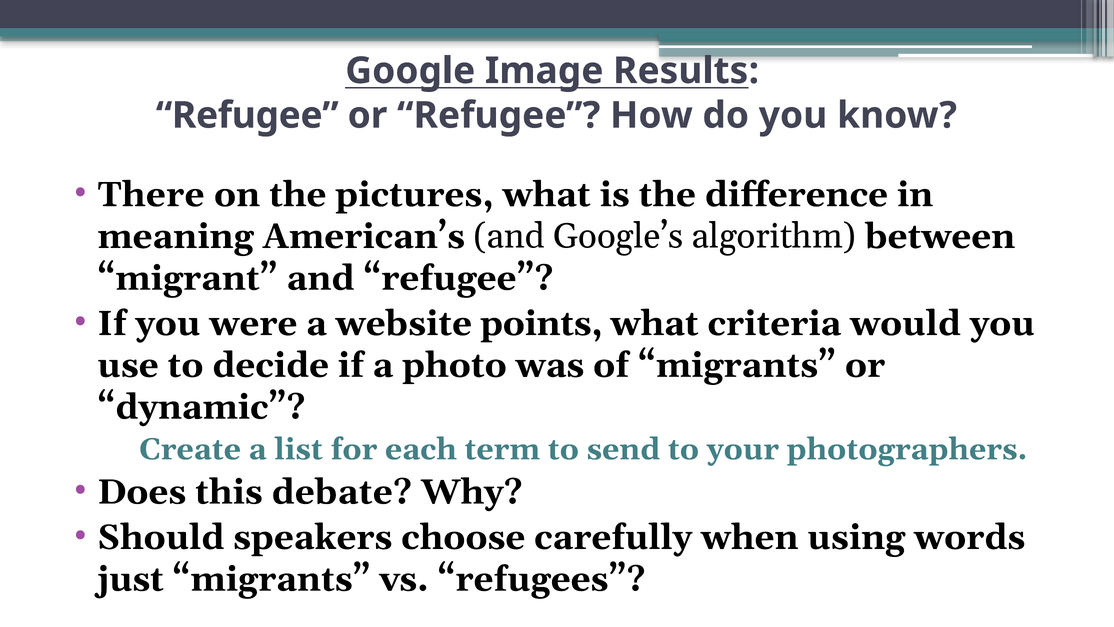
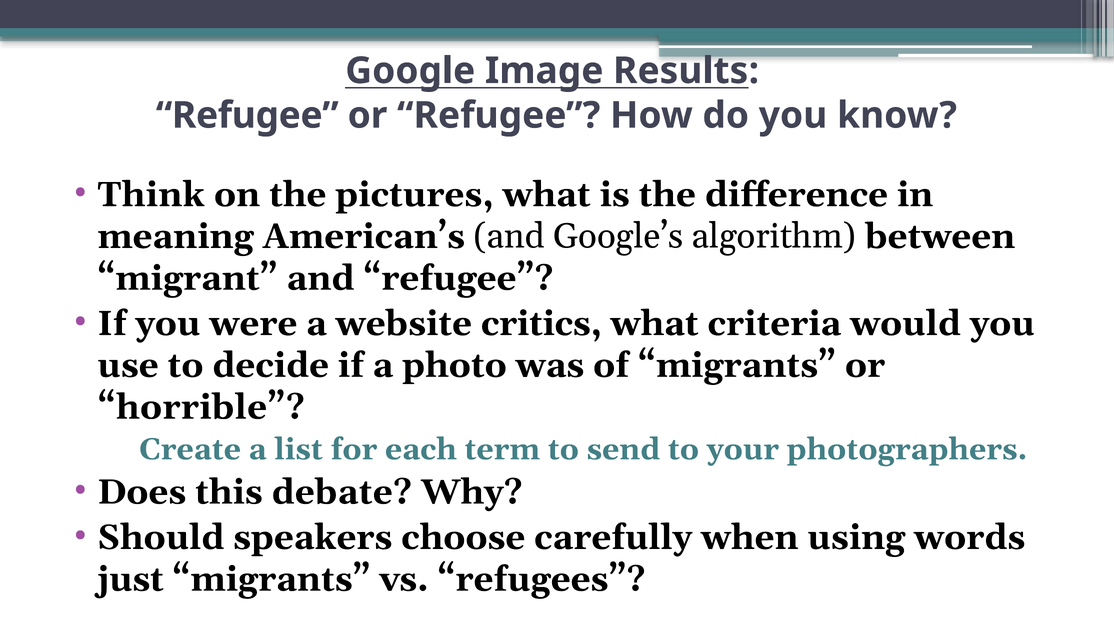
There: There -> Think
points: points -> critics
dynamic: dynamic -> horrible
